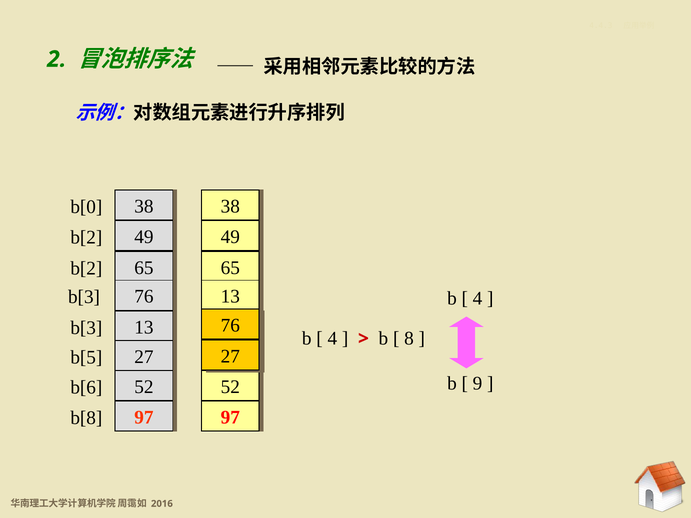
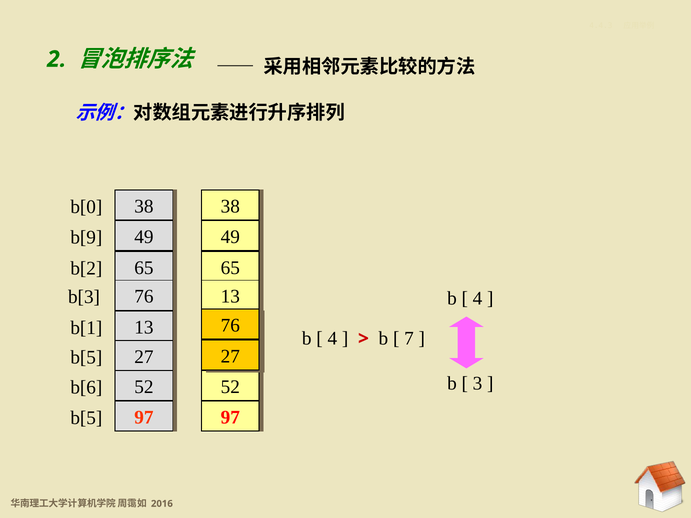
b[2 at (86, 238): b[2 -> b[9
b[3 at (86, 328): b[3 -> b[1
8: 8 -> 7
9: 9 -> 3
b[8 at (86, 418): b[8 -> b[5
